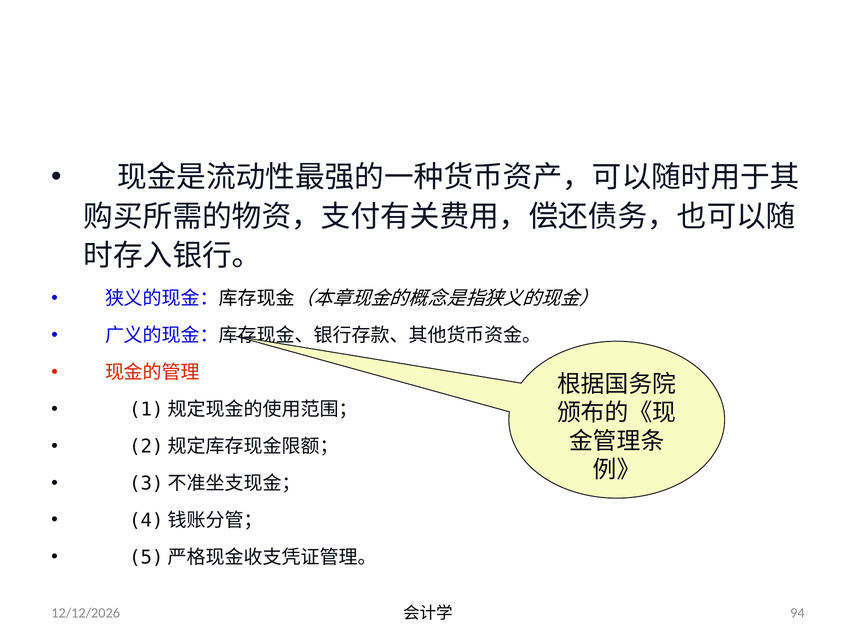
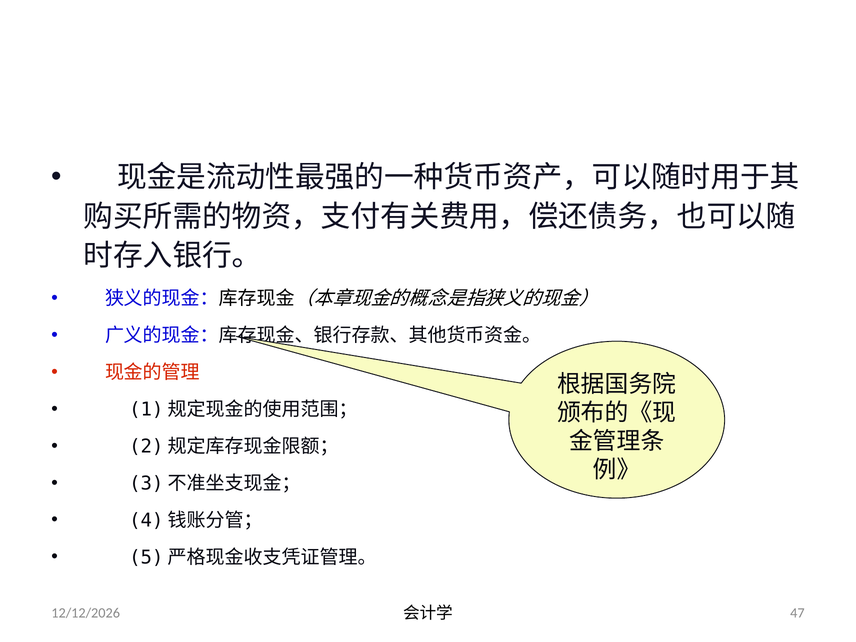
94: 94 -> 47
